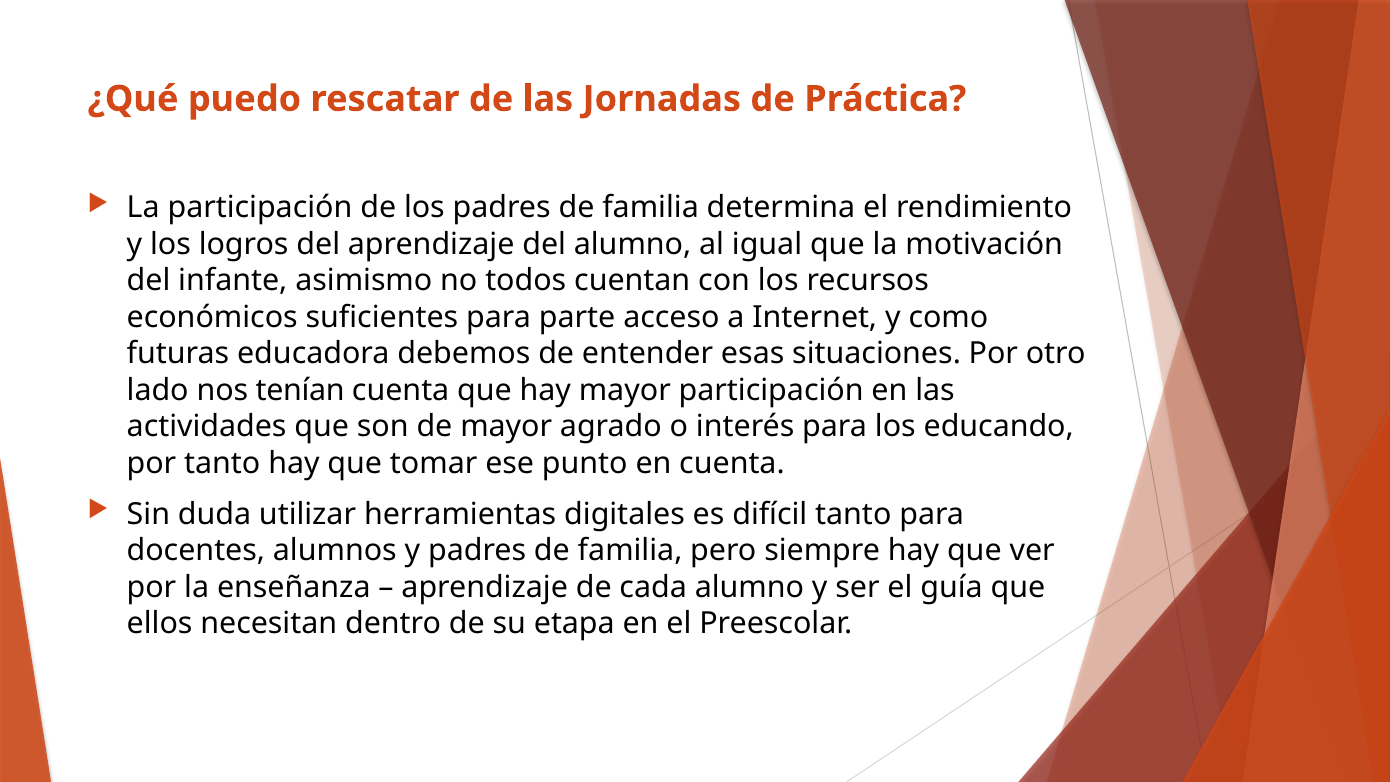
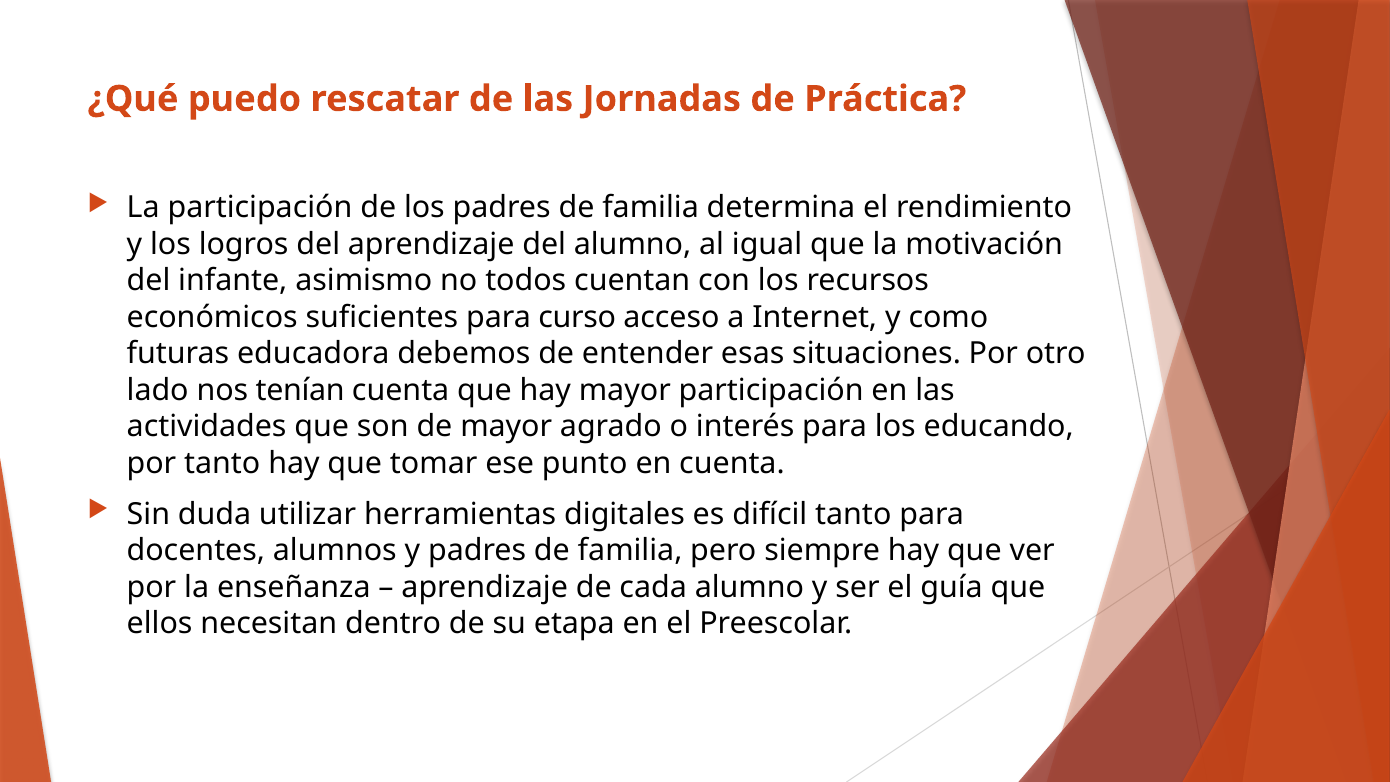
parte: parte -> curso
